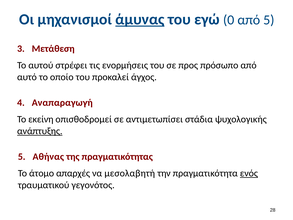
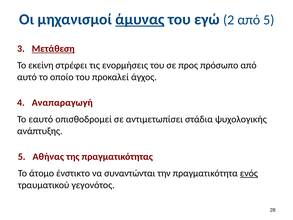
0: 0 -> 2
Μετάθεση underline: none -> present
αυτού: αυτού -> εκείνη
εκείνη: εκείνη -> εαυτό
ανάπτυξης underline: present -> none
απαρχές: απαρχές -> ένστικτο
μεσολαβητή: μεσολαβητή -> συναντώνται
